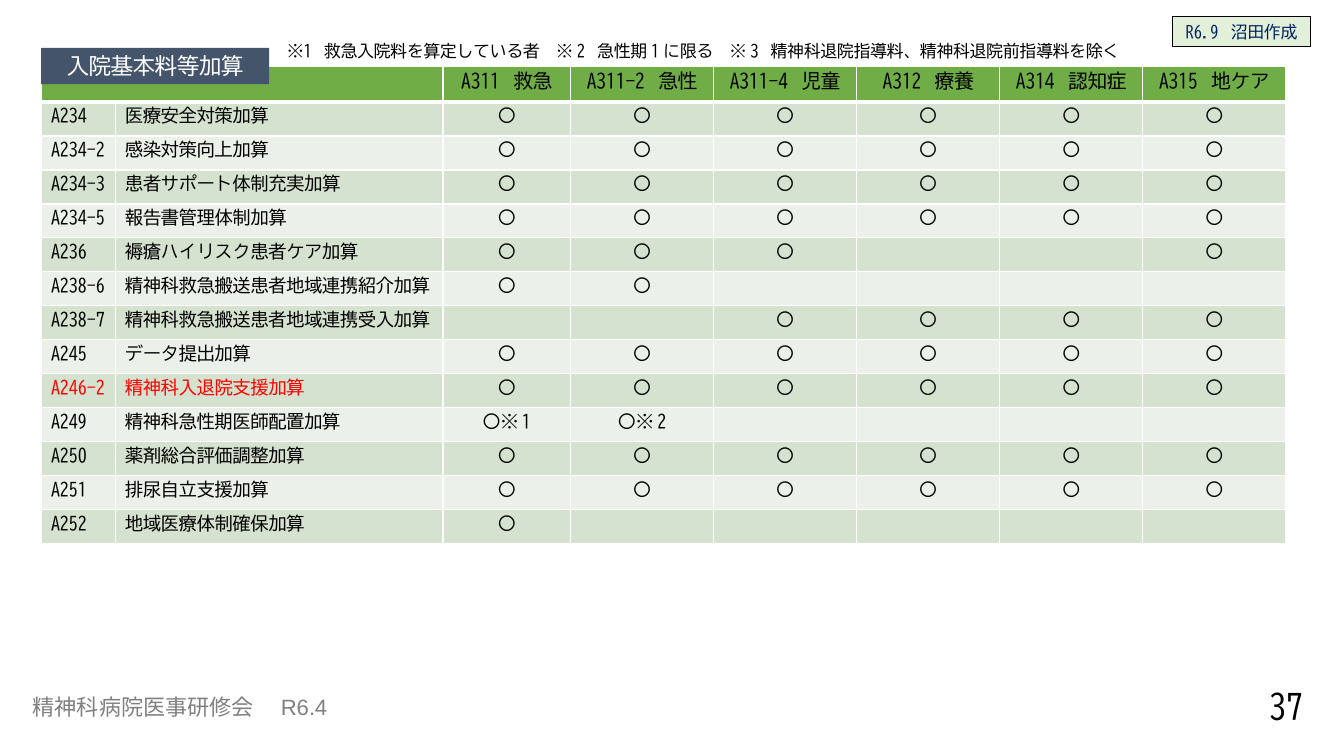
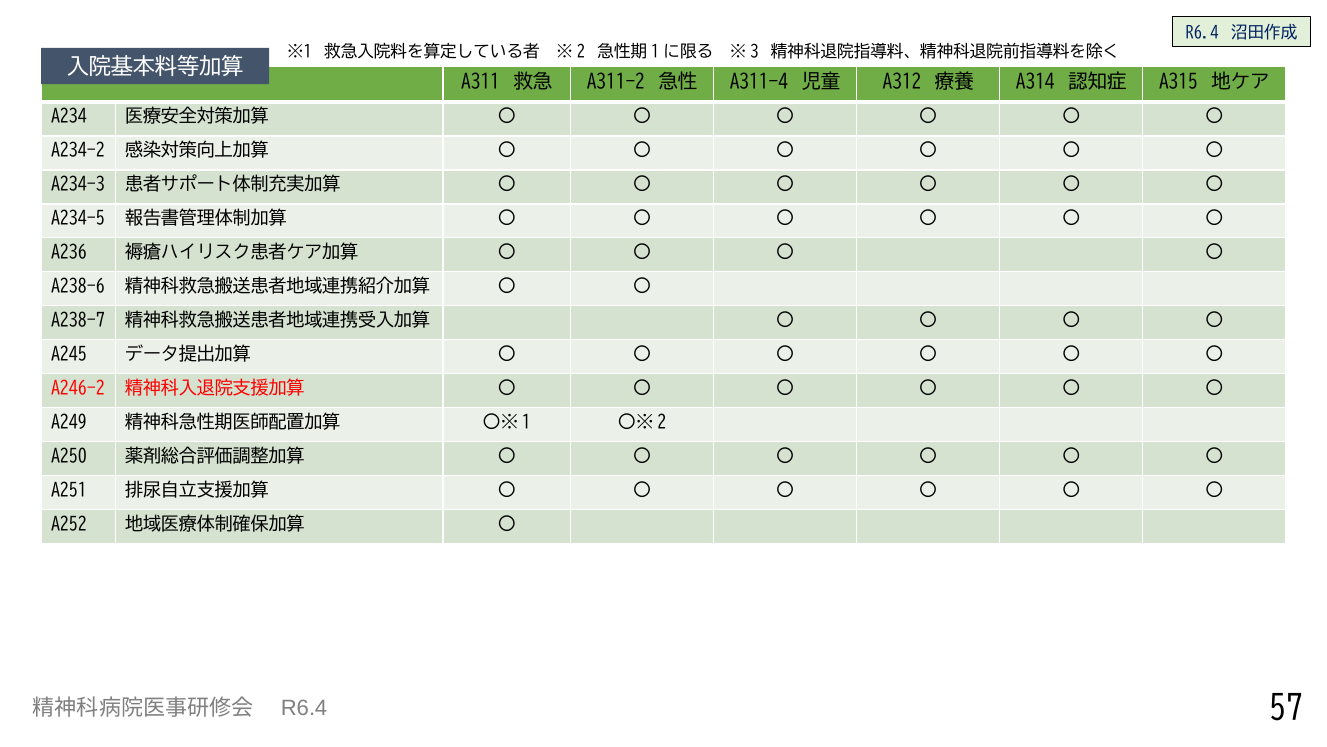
R6.9 at (1202, 33): R6.9 -> R6.4
37: 37 -> 57
